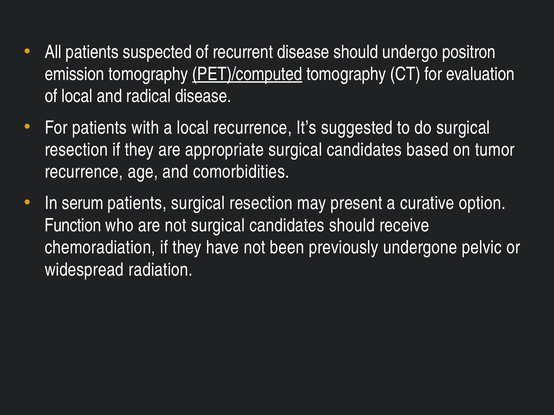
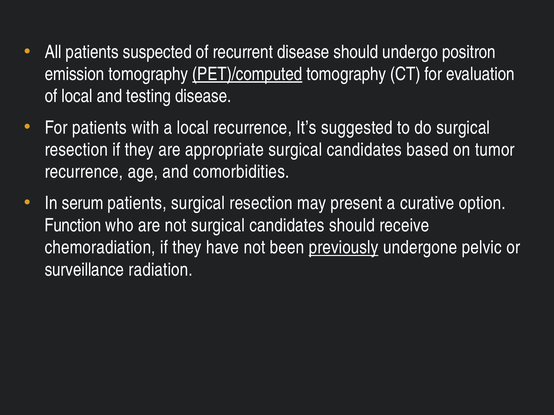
radical: radical -> testing
previously underline: none -> present
widespread: widespread -> surveillance
